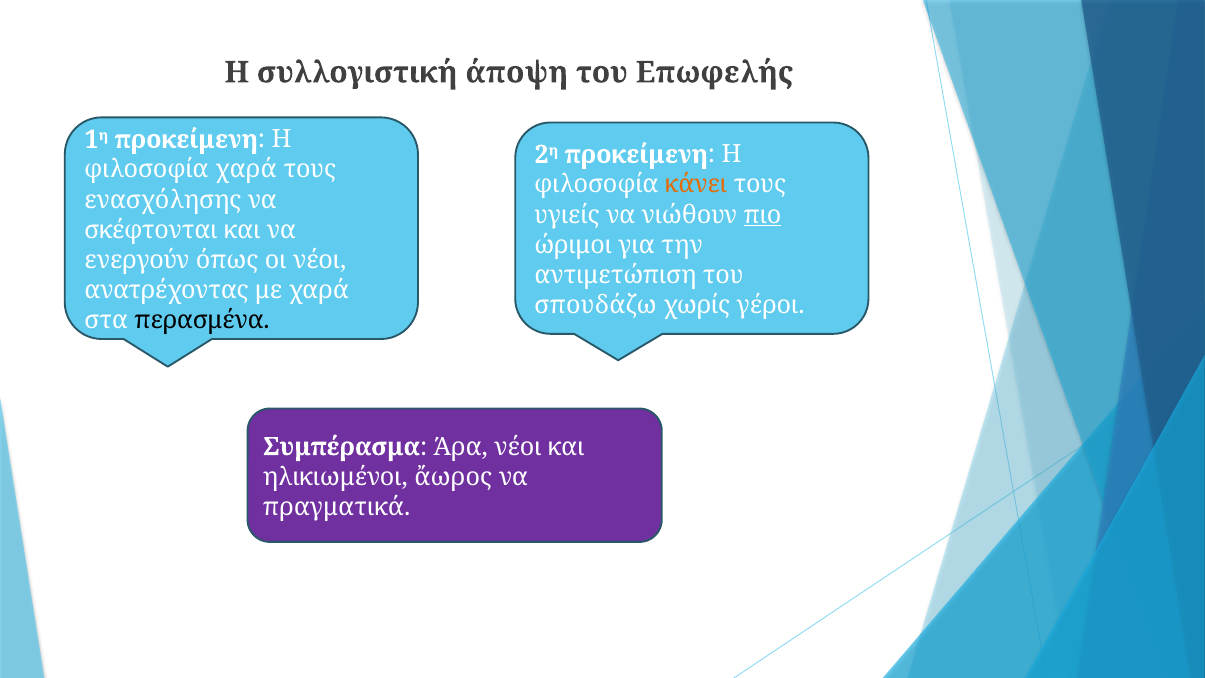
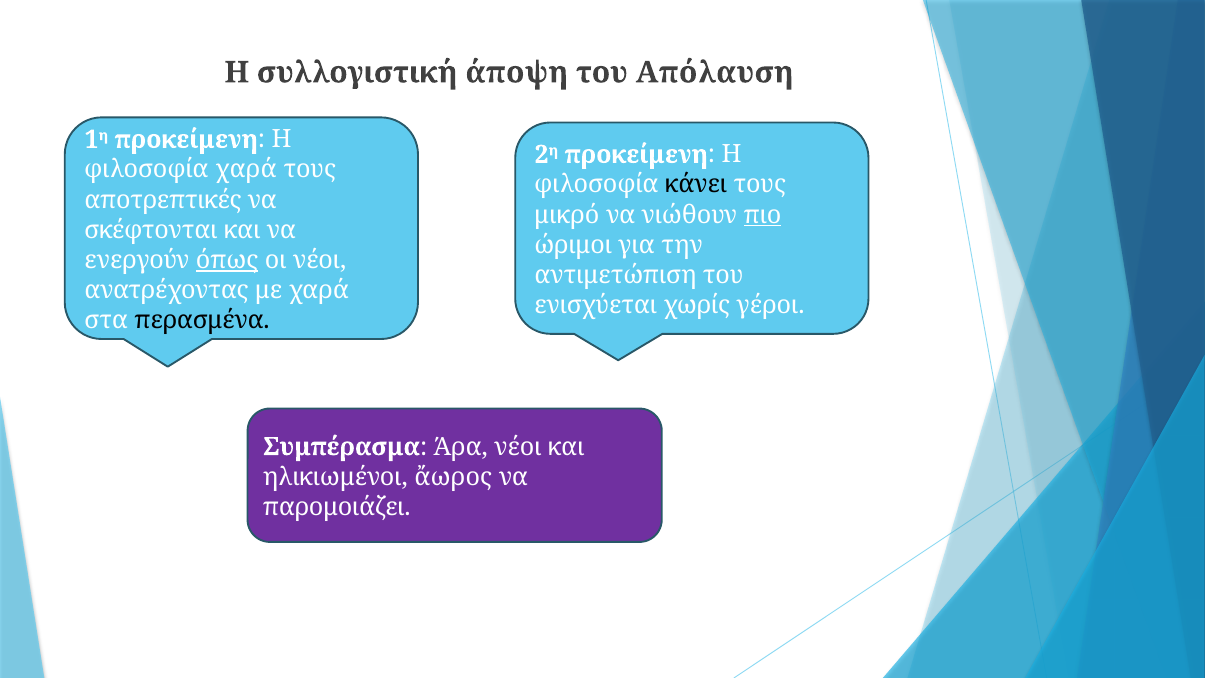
Επωφελής: Επωφελής -> Απόλαυση
κάνει colour: orange -> black
ενασχόλησης: ενασχόλησης -> αποτρεπτικές
υγιείς: υγιείς -> μικρό
όπως underline: none -> present
σπουδάζω: σπουδάζω -> ενισχύεται
πραγματικά: πραγματικά -> παρομοιάζει
